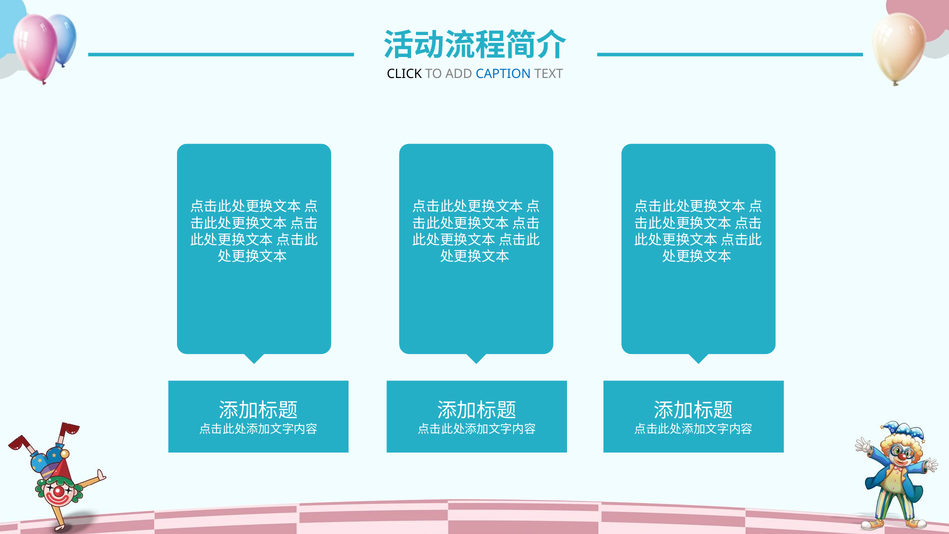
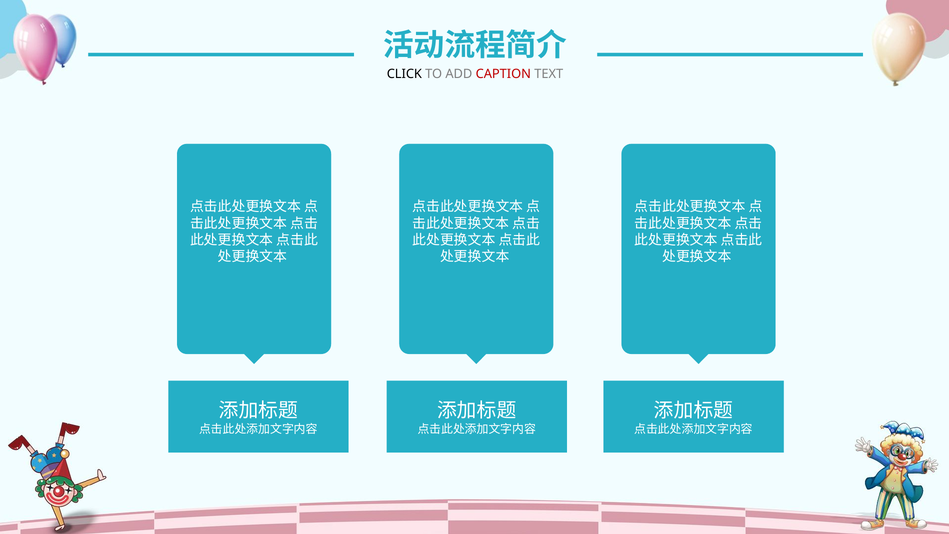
CAPTION colour: blue -> red
